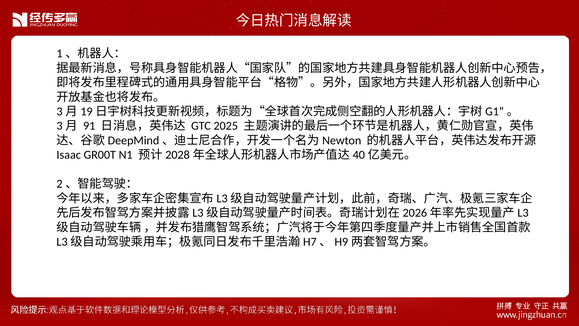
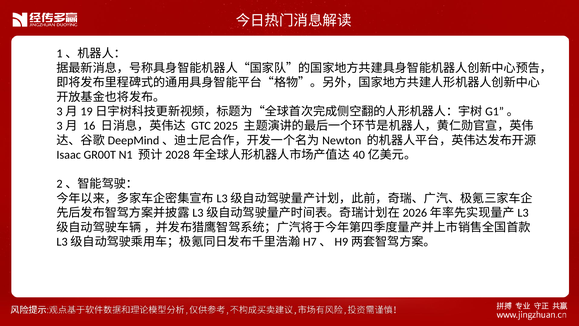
91: 91 -> 16
